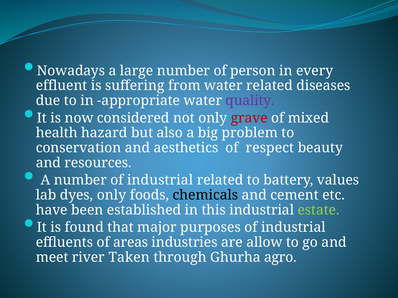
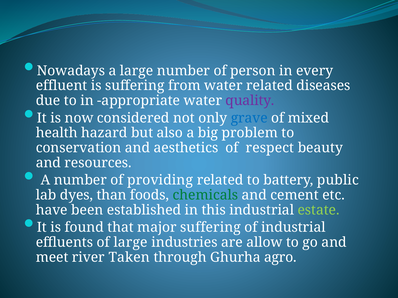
grave colour: red -> blue
number of industrial: industrial -> providing
values: values -> public
dyes only: only -> than
chemicals colour: black -> green
major purposes: purposes -> suffering
of areas: areas -> large
